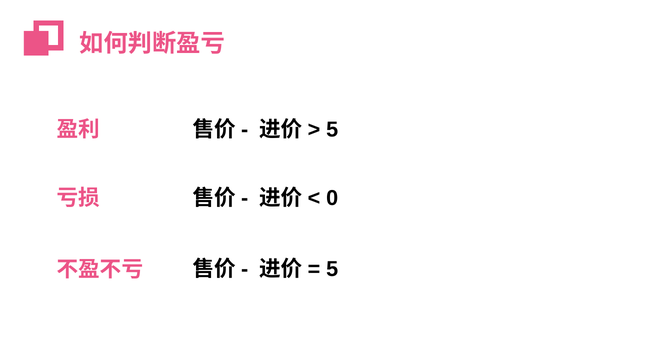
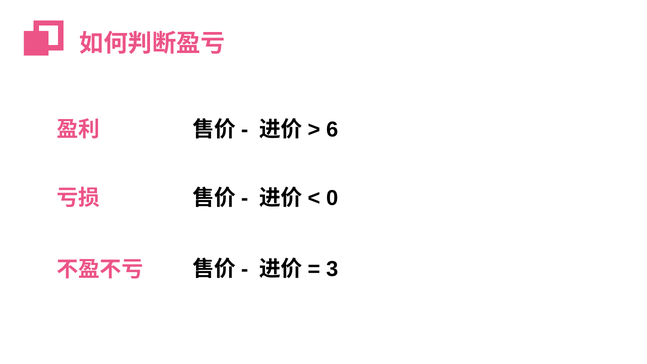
5 at (332, 129): 5 -> 6
5 at (332, 269): 5 -> 3
